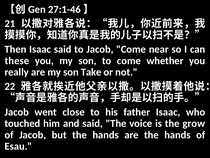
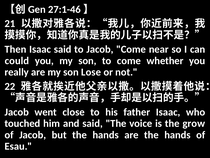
these: these -> could
Take: Take -> Lose
